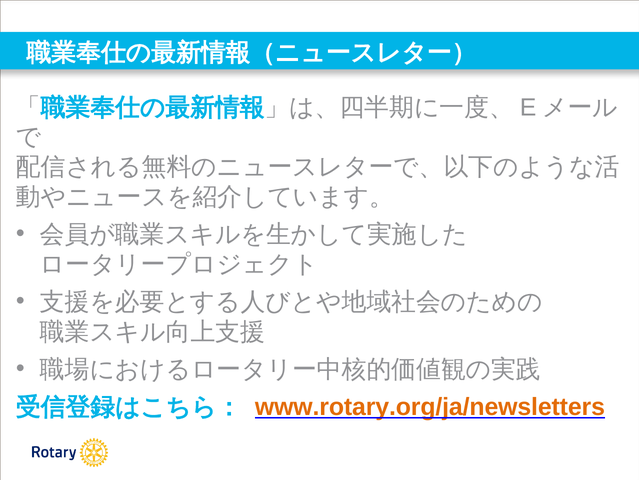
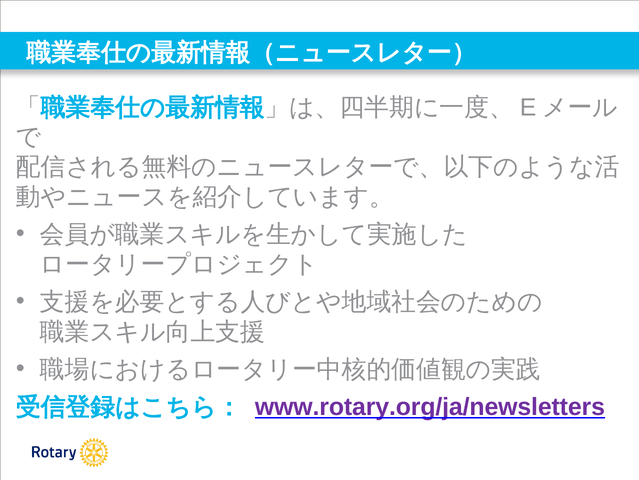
www.rotary.org/ja/newsletters colour: orange -> purple
